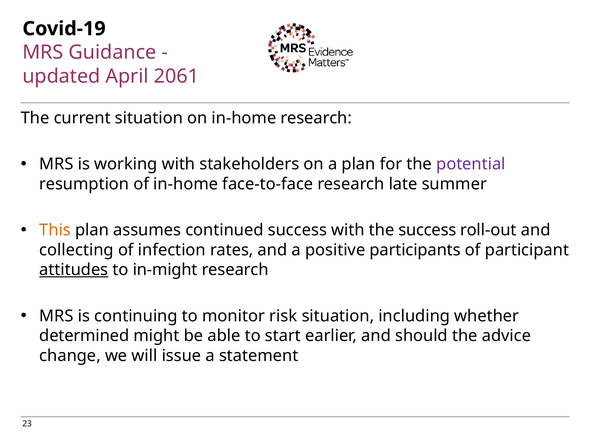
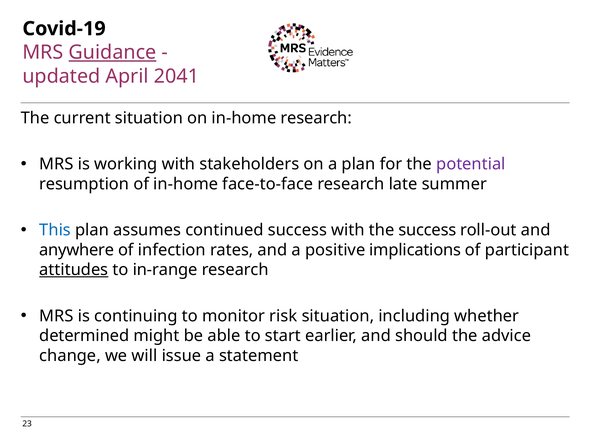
Guidance underline: none -> present
2061: 2061 -> 2041
This colour: orange -> blue
collecting: collecting -> anywhere
participants: participants -> implications
in-might: in-might -> in-range
